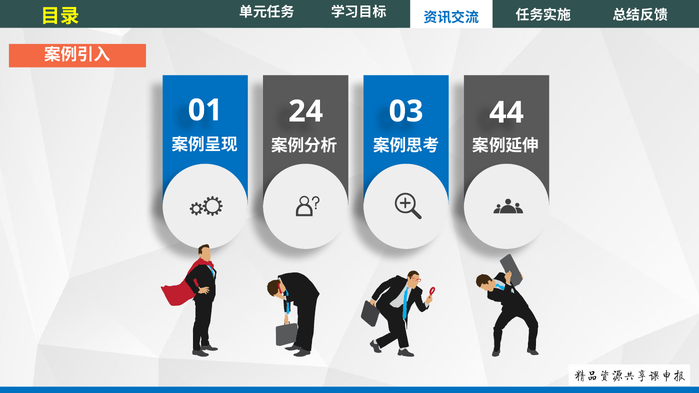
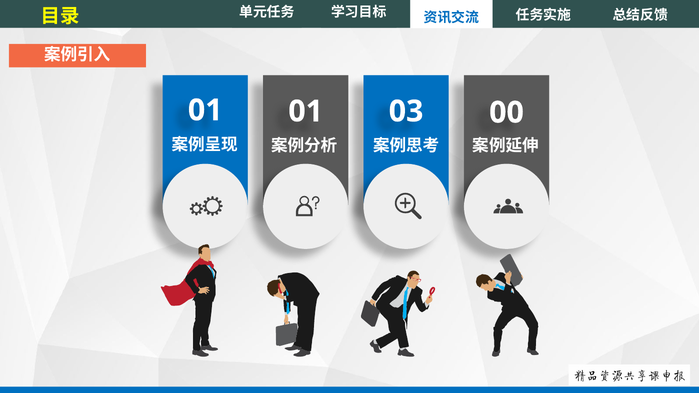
01 24: 24 -> 01
44: 44 -> 00
